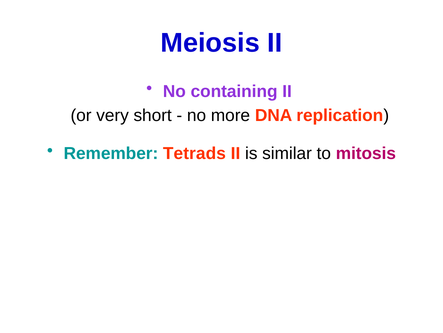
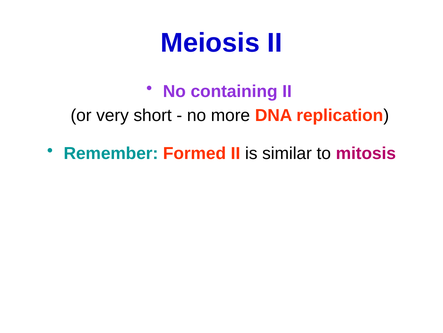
Tetrads: Tetrads -> Formed
